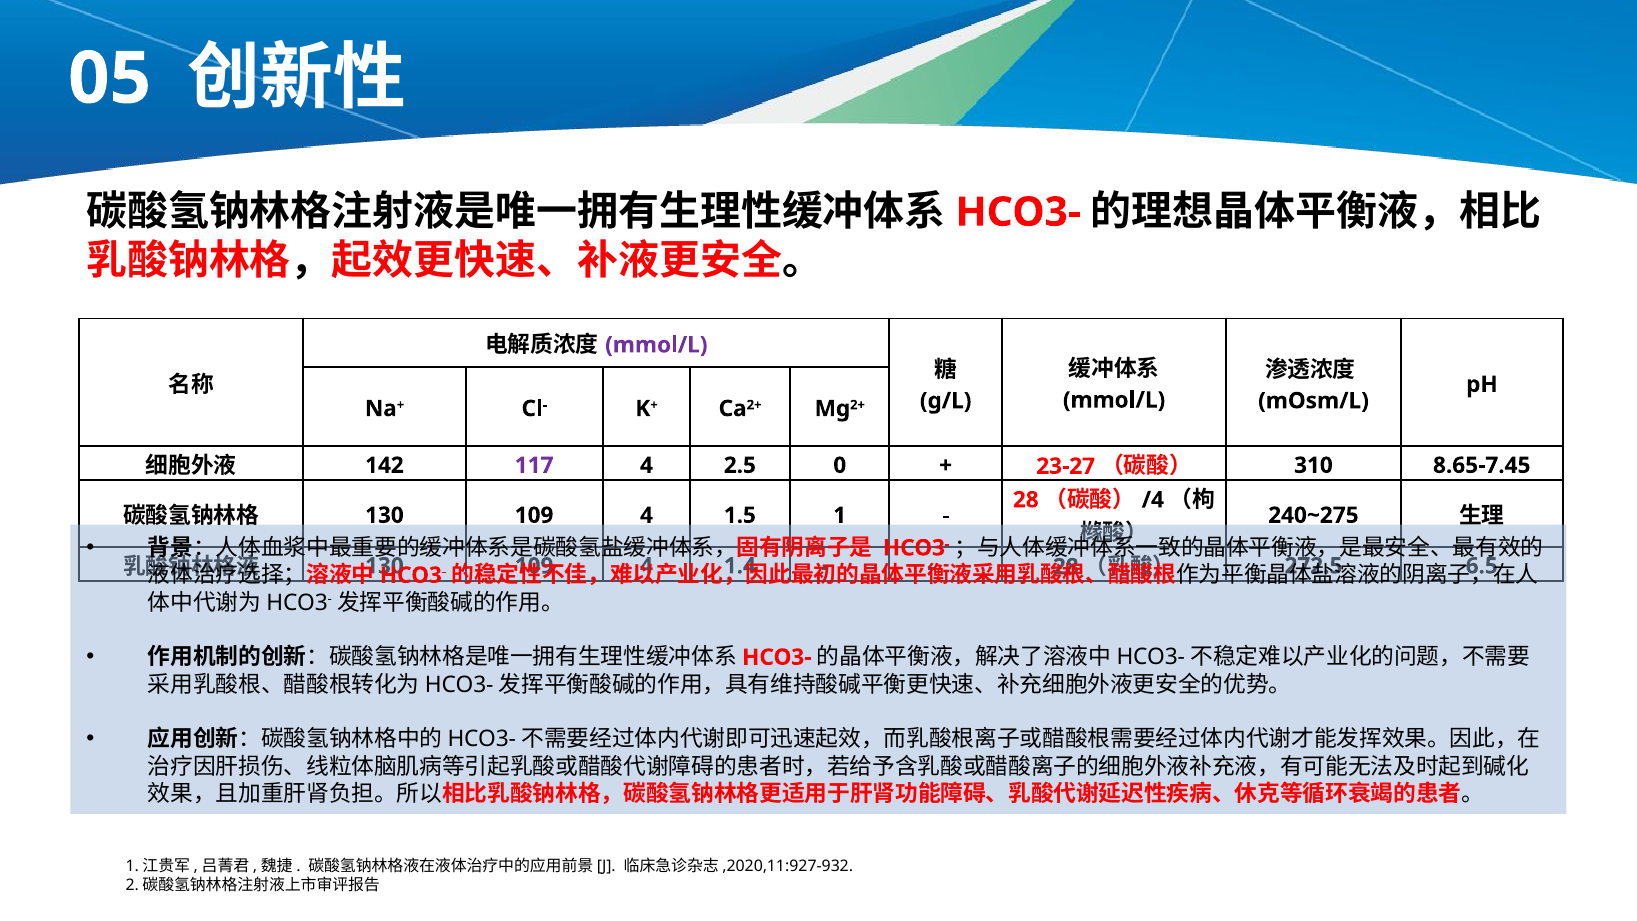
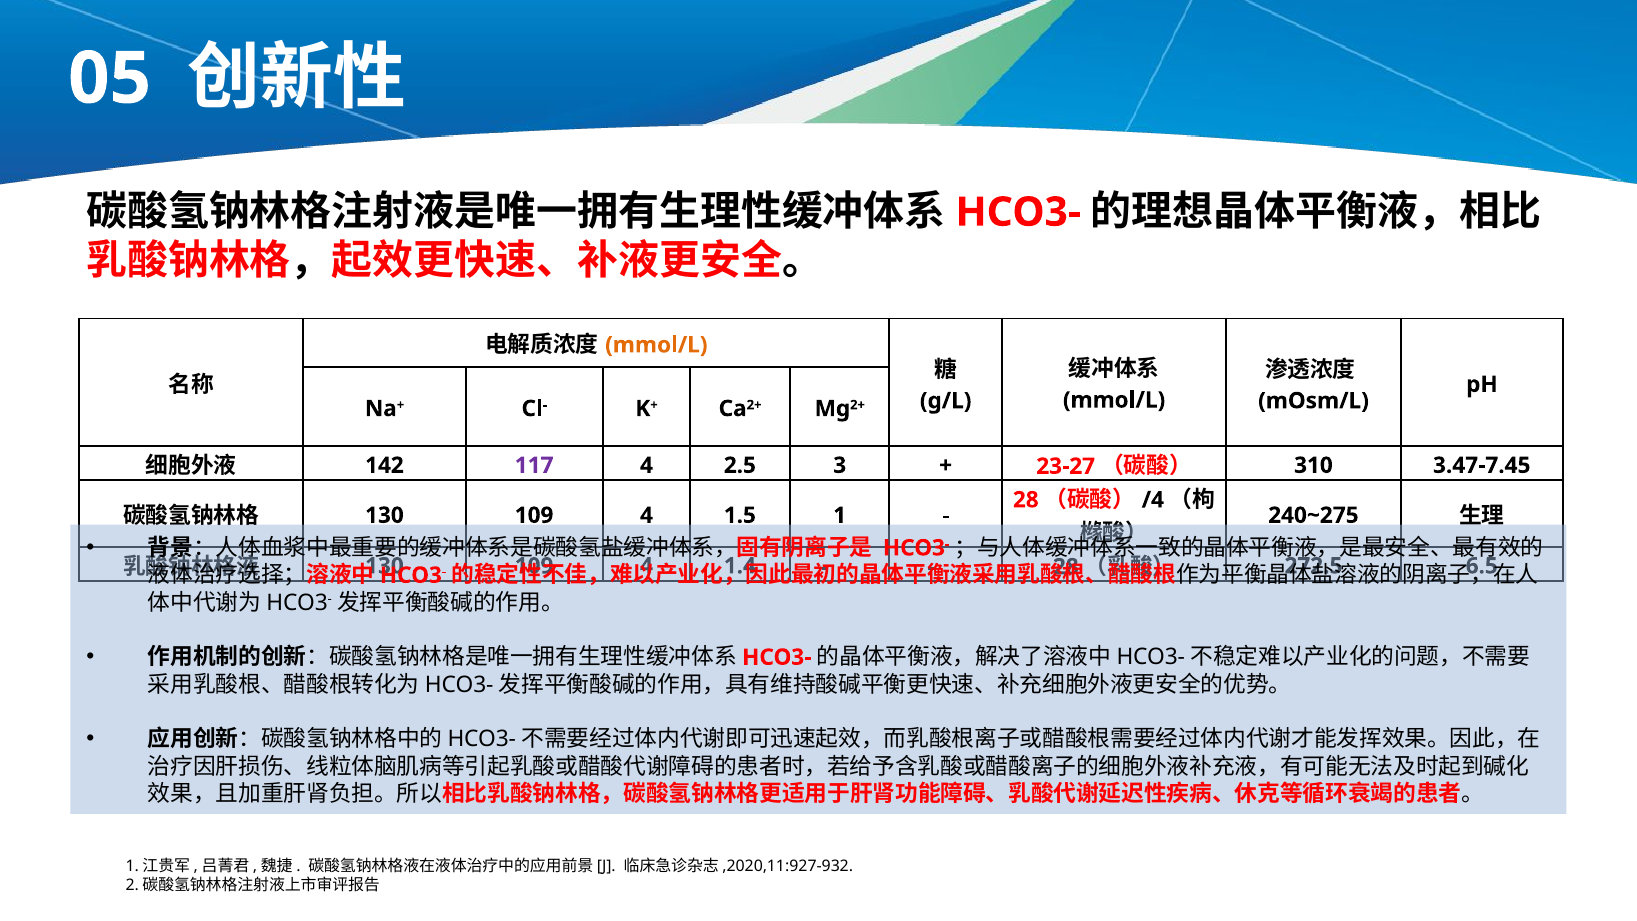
mmol/L at (656, 345) colour: purple -> orange
0: 0 -> 3
8.65-7.45: 8.65-7.45 -> 3.47-7.45
